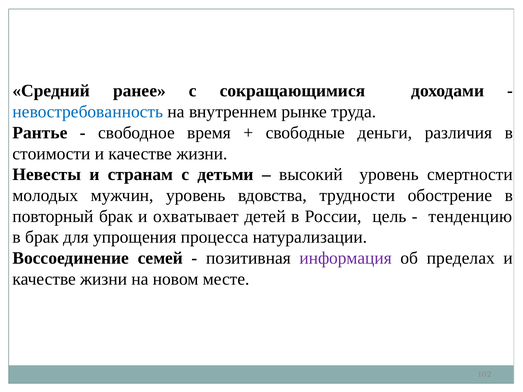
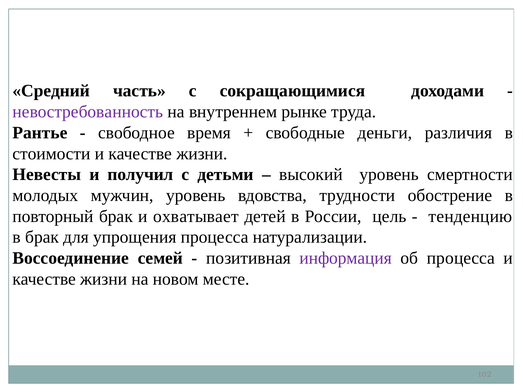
ранее: ранее -> часть
невостребованность colour: blue -> purple
странам: странам -> получил
об пределах: пределах -> процесса
